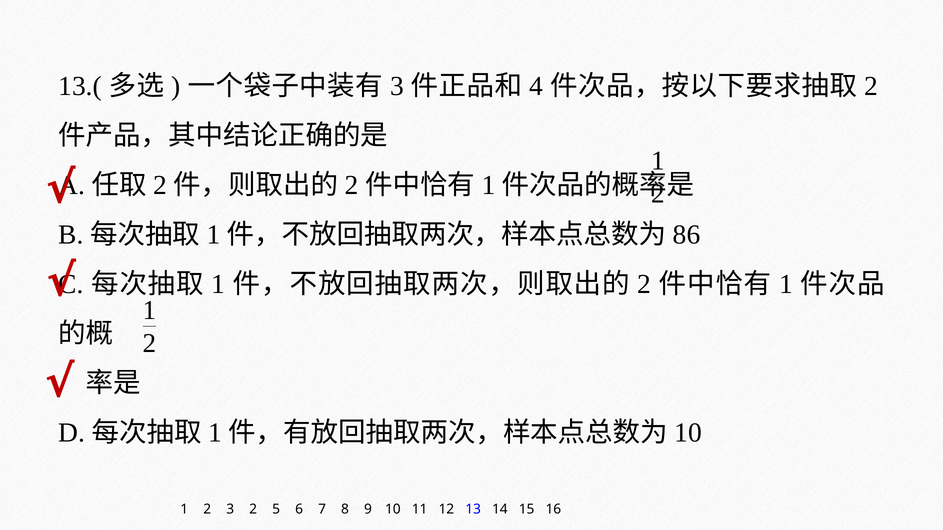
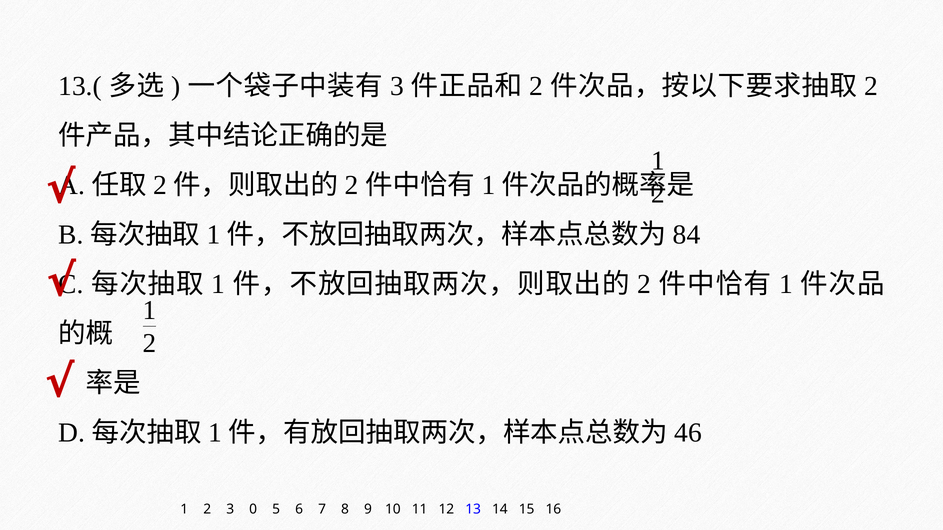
4 at (536, 86): 4 -> 2
86: 86 -> 84
10 at (688, 433): 10 -> 46
3 2: 2 -> 0
